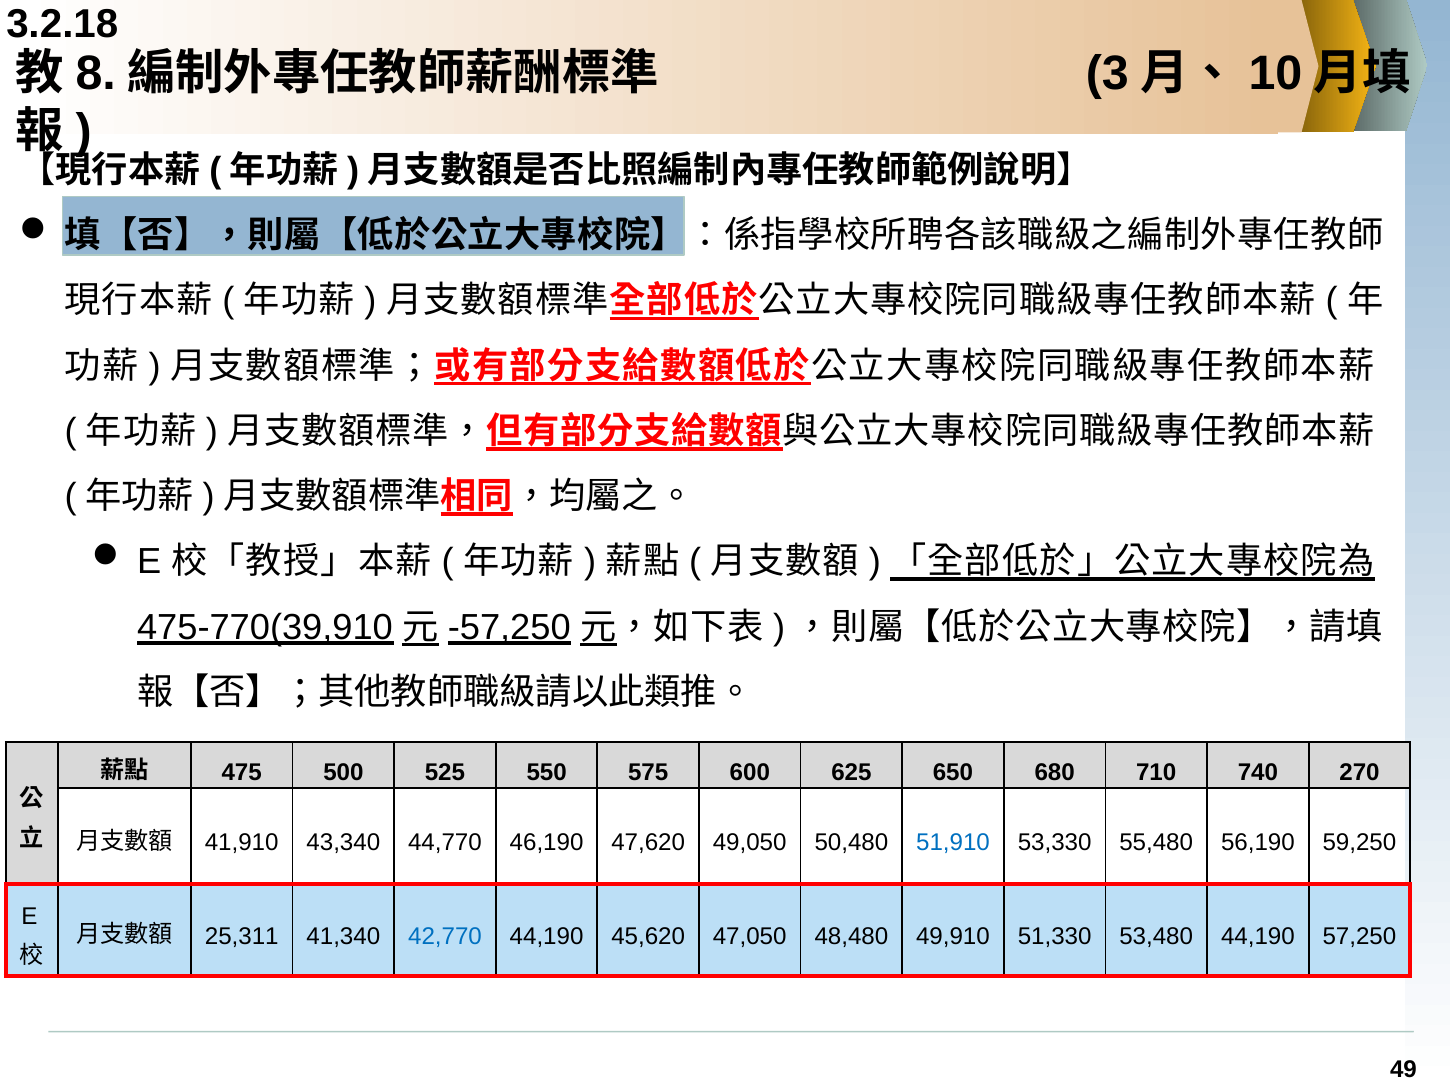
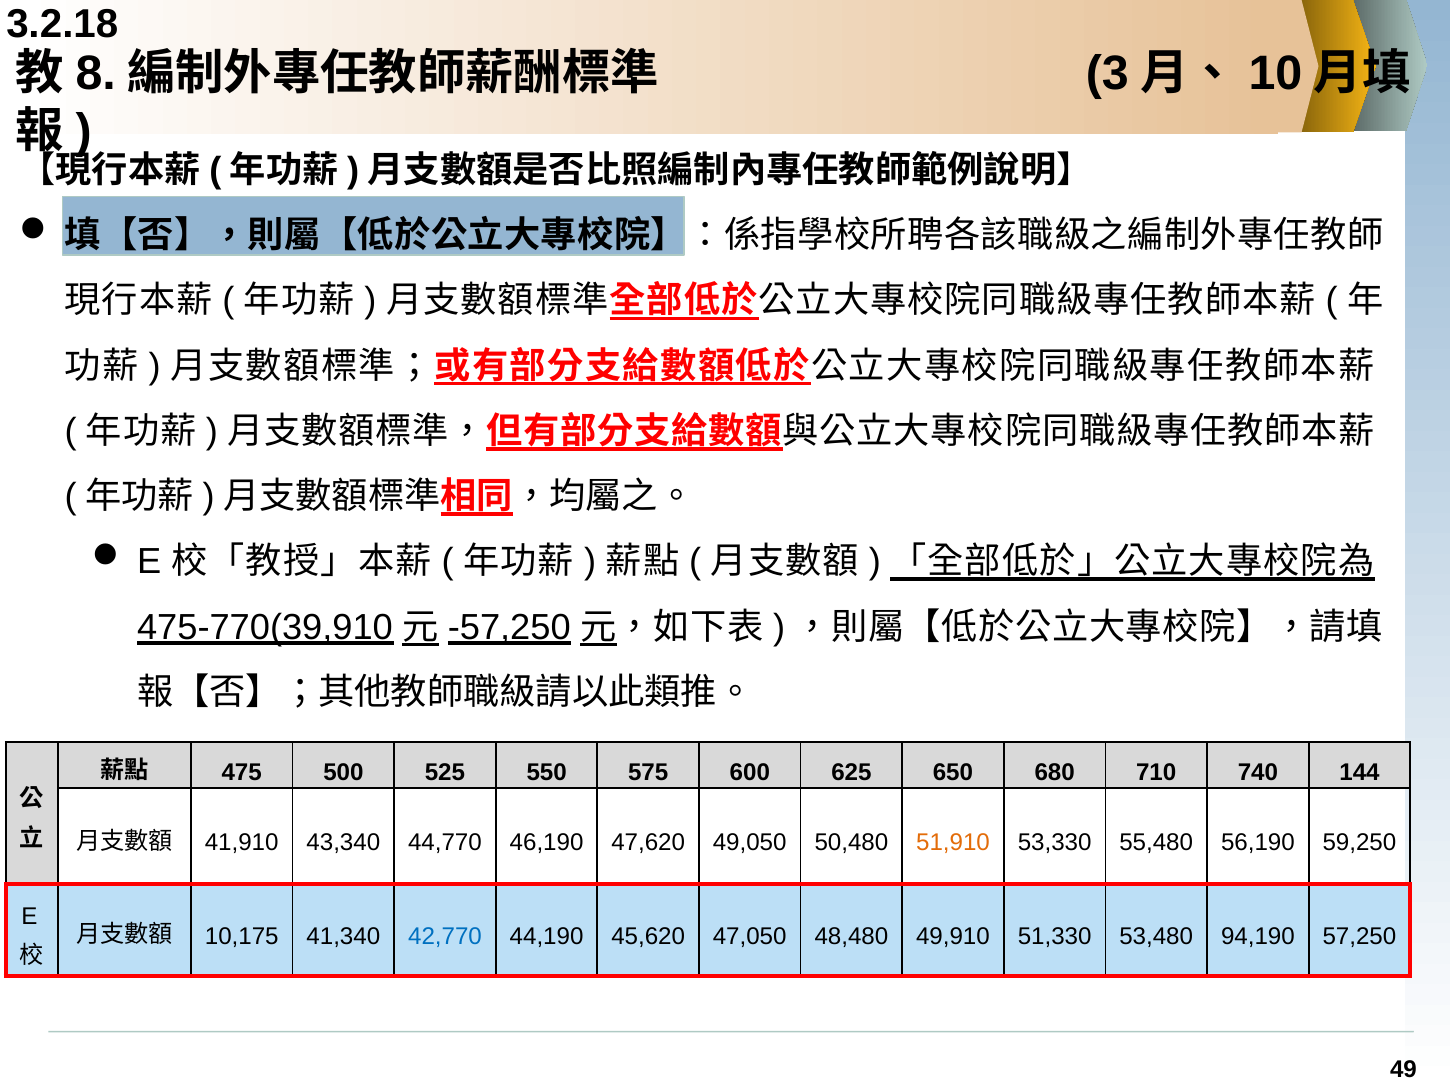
270: 270 -> 144
51,910 colour: blue -> orange
25,311: 25,311 -> 10,175
53,480 44,190: 44,190 -> 94,190
